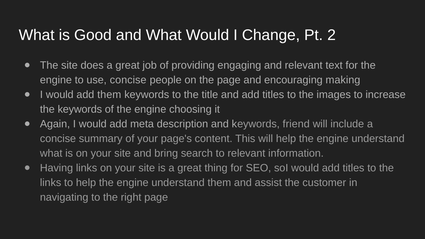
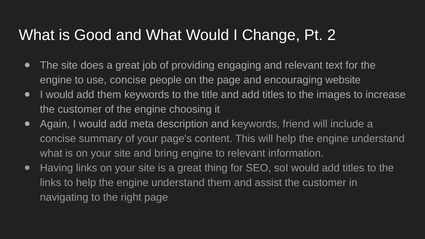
making: making -> website
keywords at (80, 109): keywords -> customer
bring search: search -> engine
